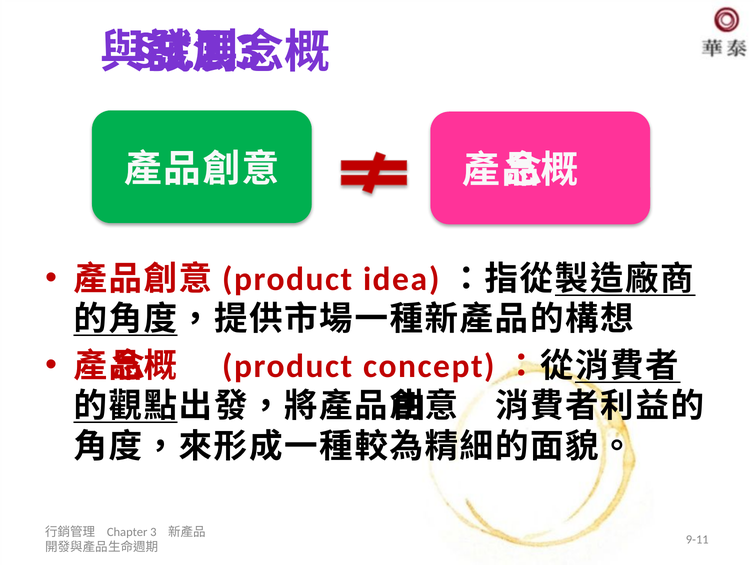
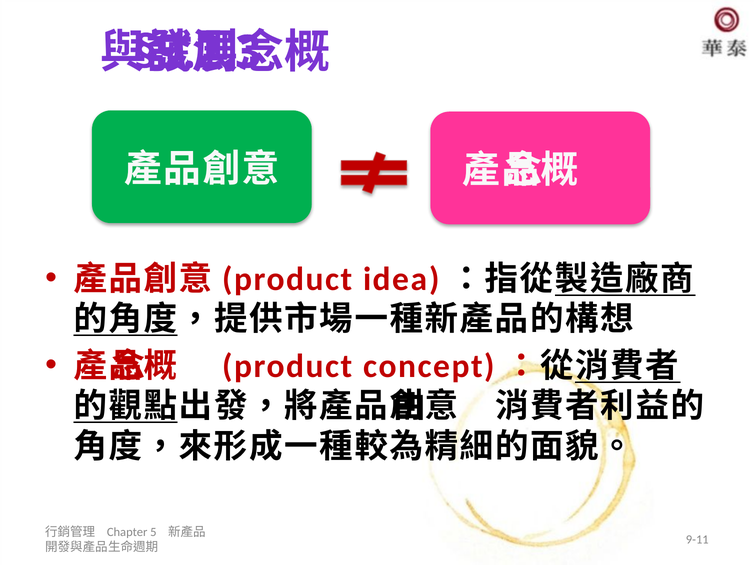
3: 3 -> 5
